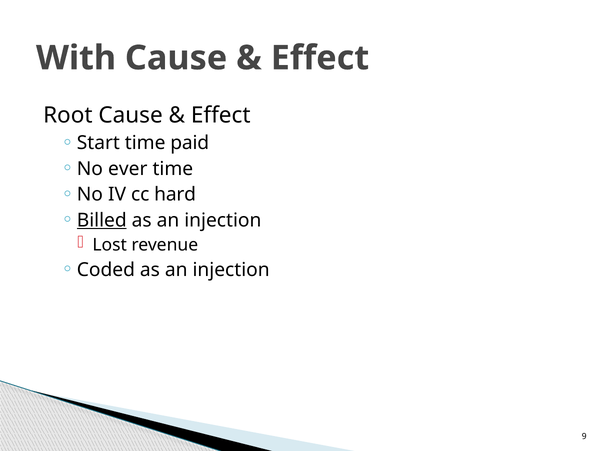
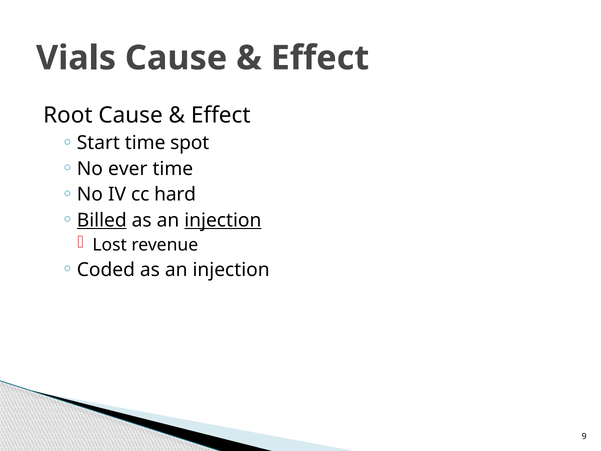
With: With -> Vials
paid: paid -> spot
injection at (223, 220) underline: none -> present
